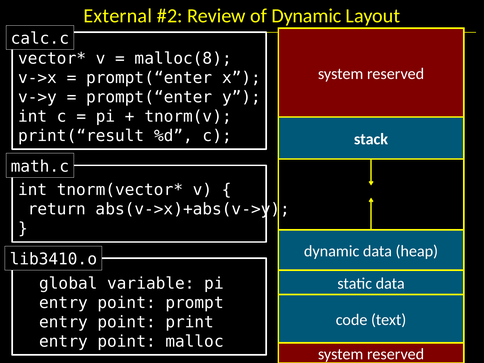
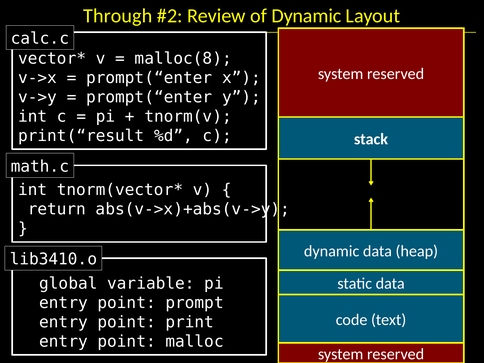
External: External -> Through
